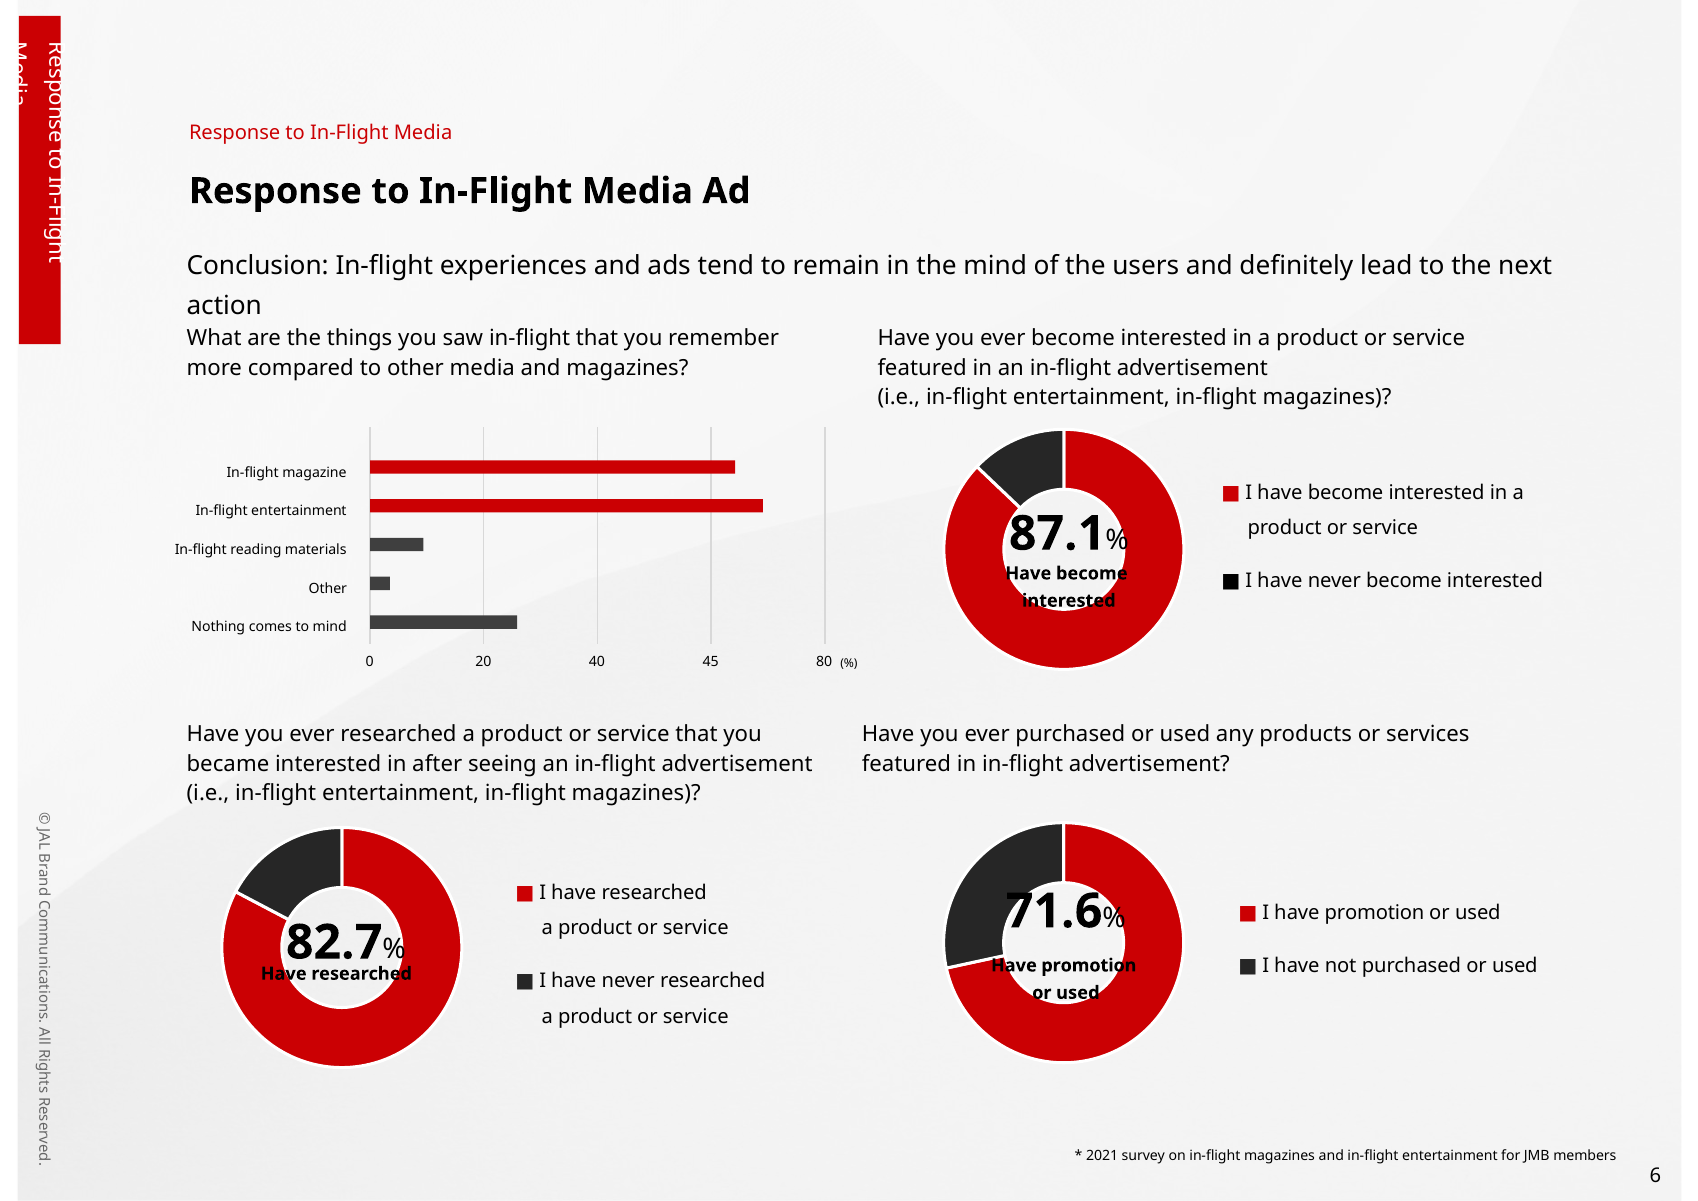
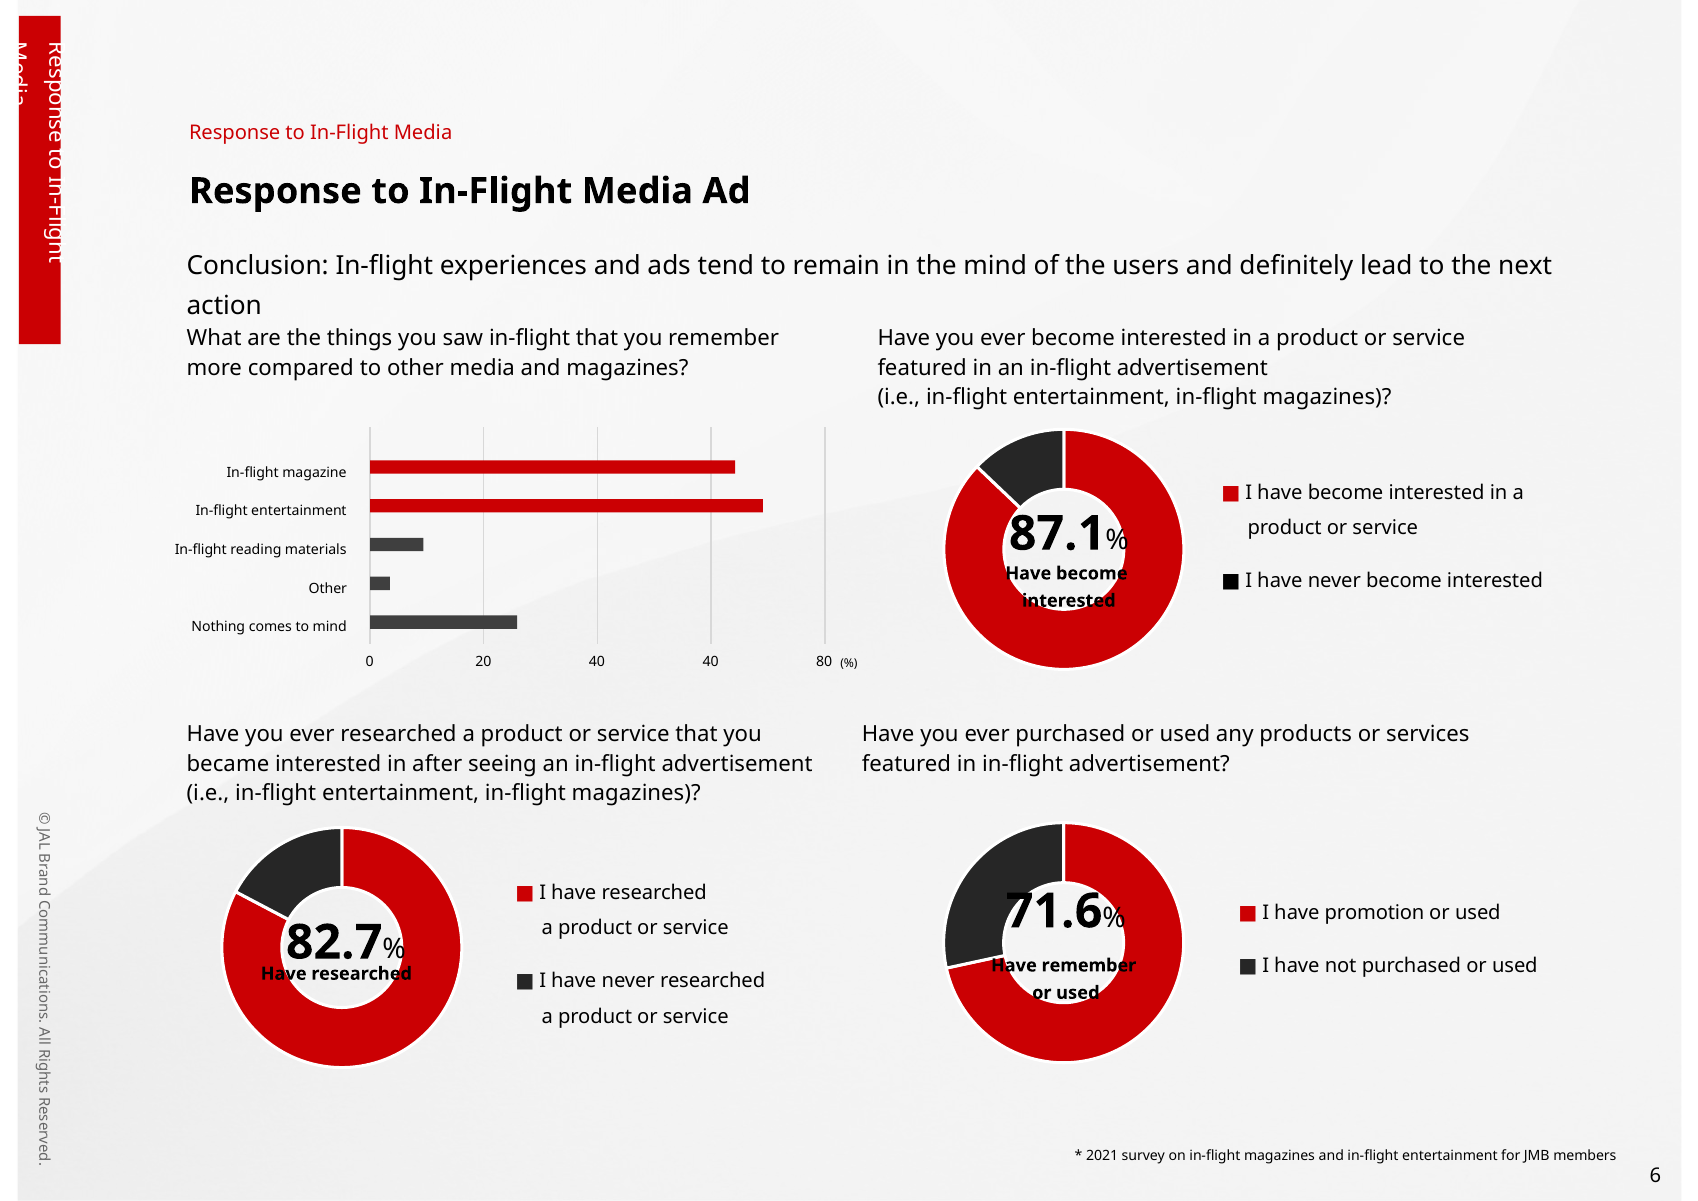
40 45: 45 -> 40
promotion at (1089, 965): promotion -> remember
